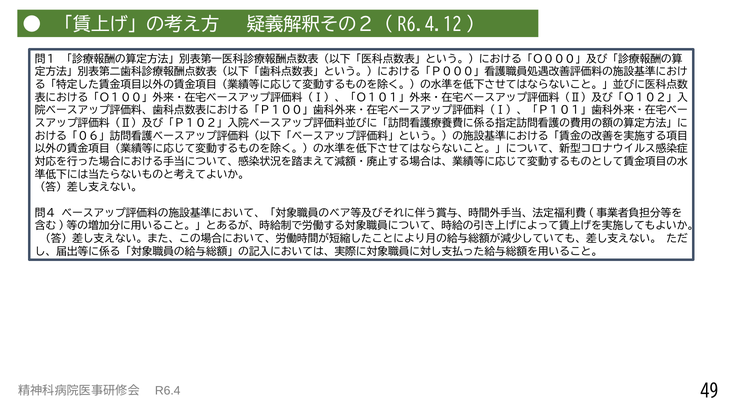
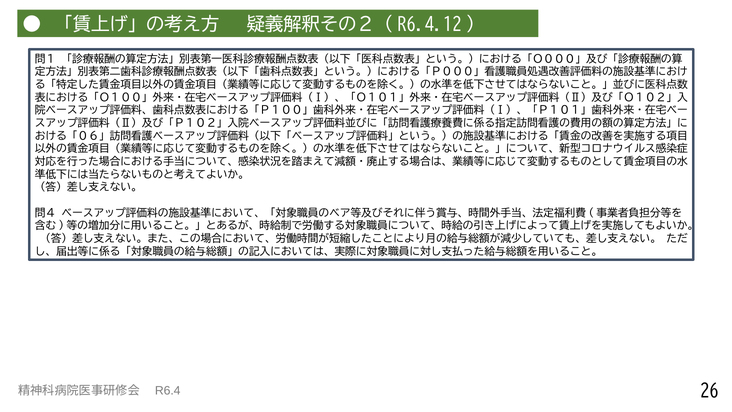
49: 49 -> 26
